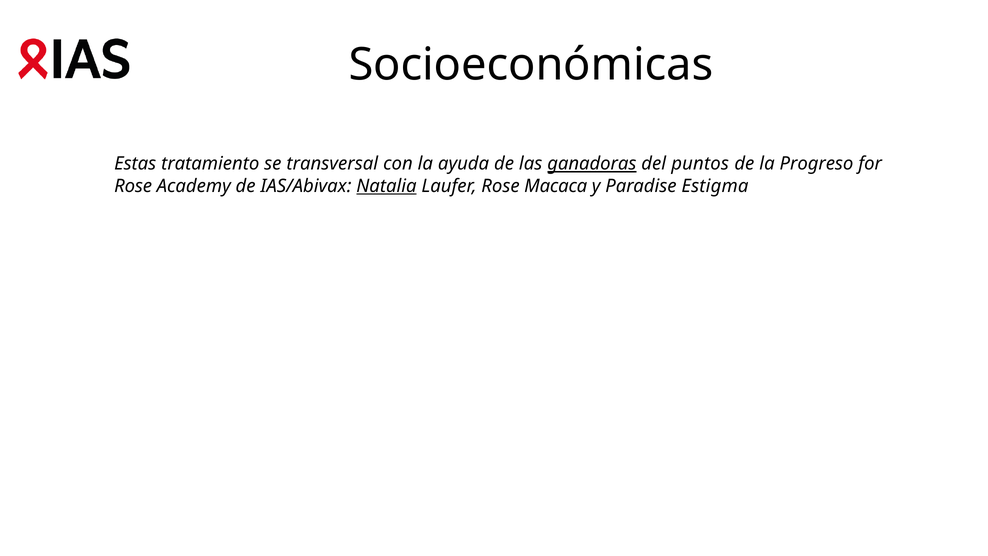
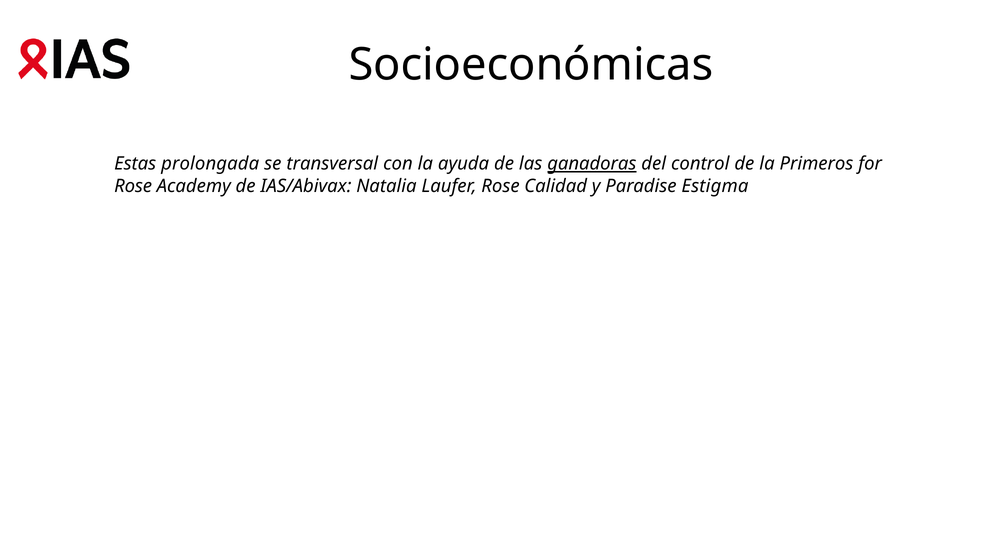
tratamiento: tratamiento -> prolongada
puntos: puntos -> control
Progreso: Progreso -> Primeros
Natalia underline: present -> none
Macaca: Macaca -> Calidad
